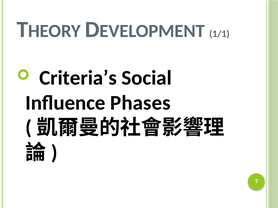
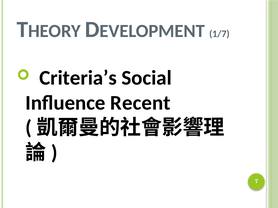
1/1: 1/1 -> 1/7
Phases: Phases -> Recent
